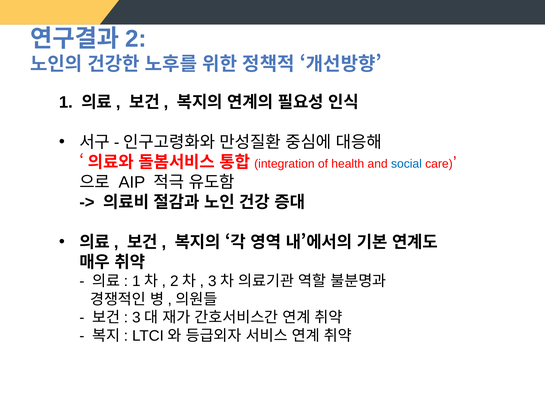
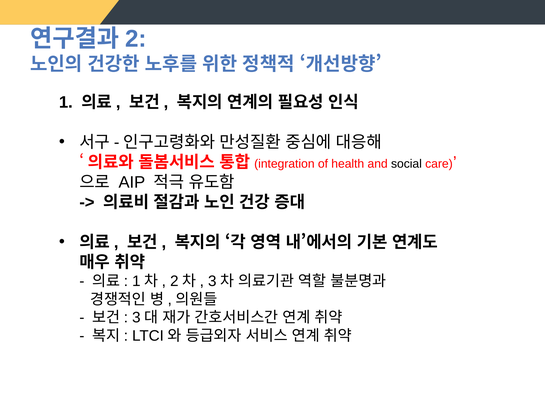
social colour: blue -> black
